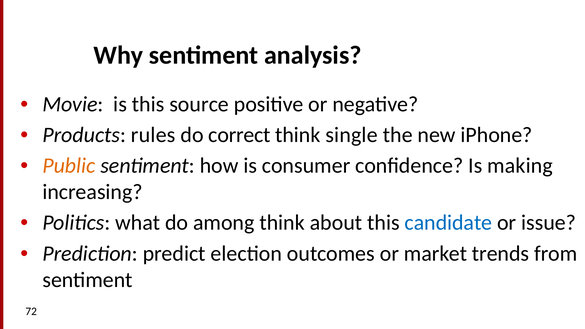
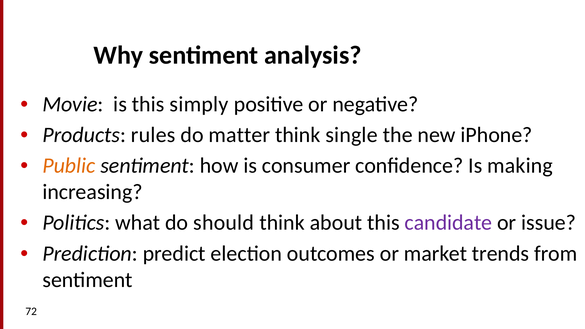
source: source -> simply
correct: correct -> matter
among: among -> should
candidate colour: blue -> purple
